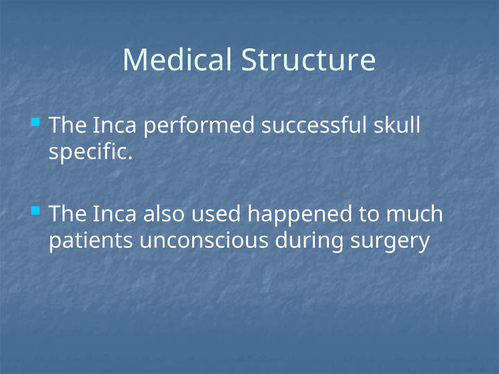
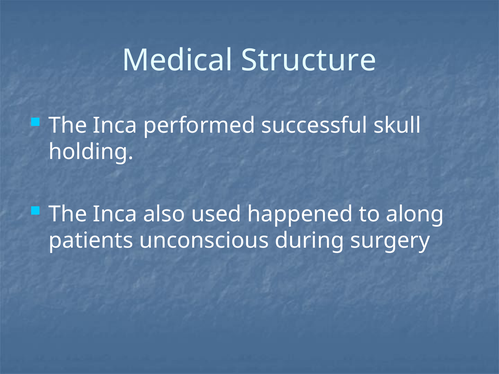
specific: specific -> holding
much: much -> along
